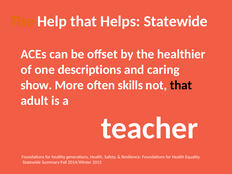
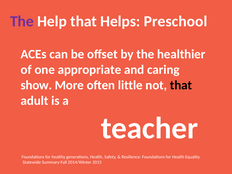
The at (22, 21) colour: orange -> purple
Helps Statewide: Statewide -> Preschool
descriptions: descriptions -> appropriate
skills: skills -> little
